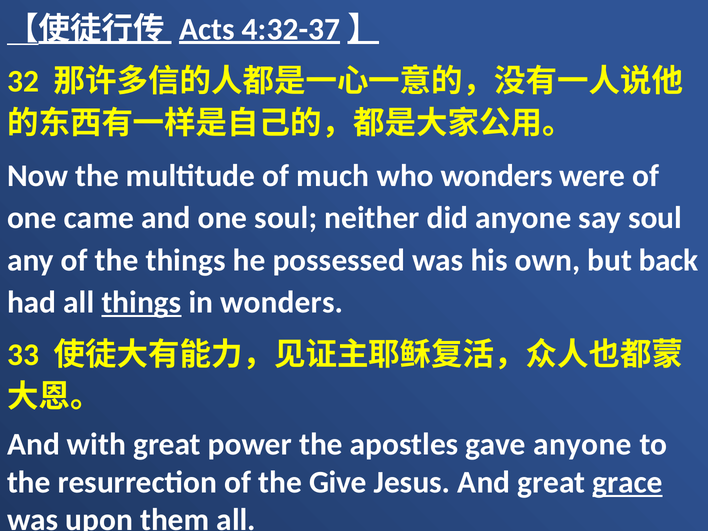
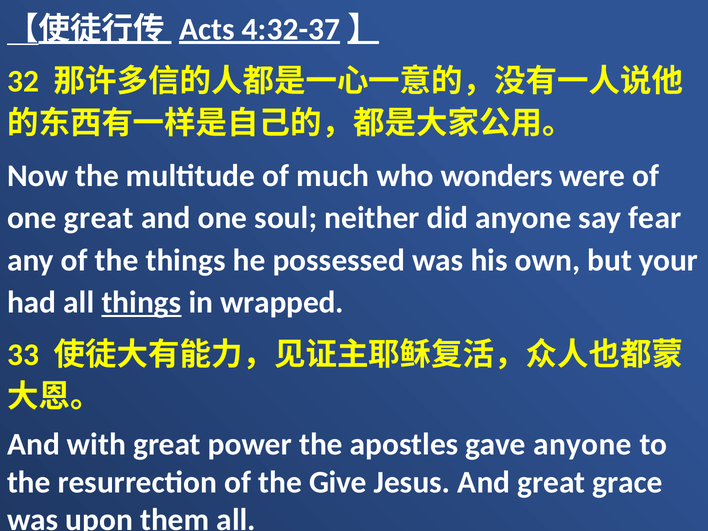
one came: came -> great
say soul: soul -> fear
back: back -> your
in wonders: wonders -> wrapped
grace underline: present -> none
